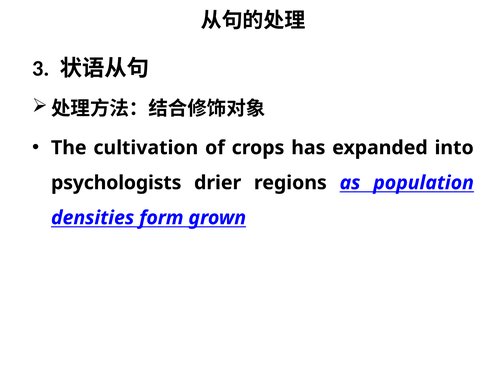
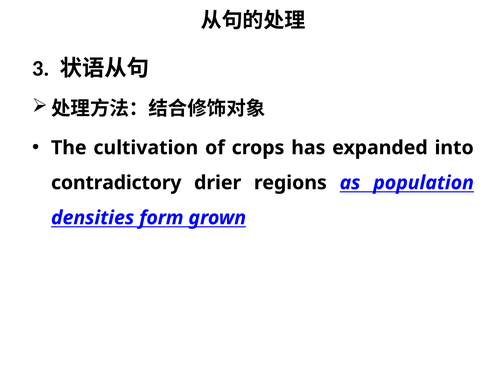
psychologists: psychologists -> contradictory
